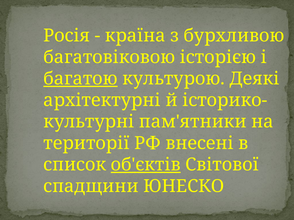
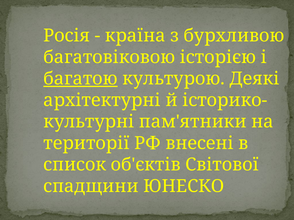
об'єктів underline: present -> none
